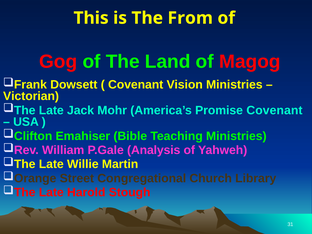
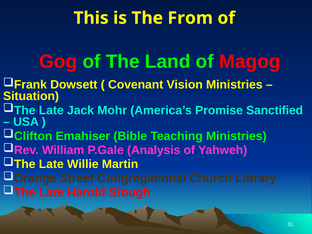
Victorian: Victorian -> Situation
Promise Covenant: Covenant -> Sanctified
